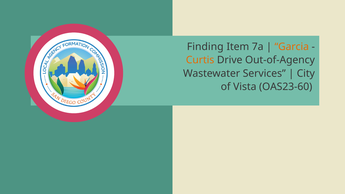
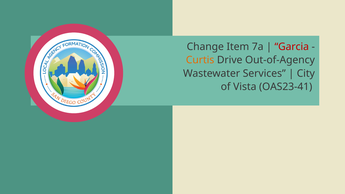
Finding: Finding -> Change
Garcia colour: orange -> red
OAS23-60: OAS23-60 -> OAS23-41
